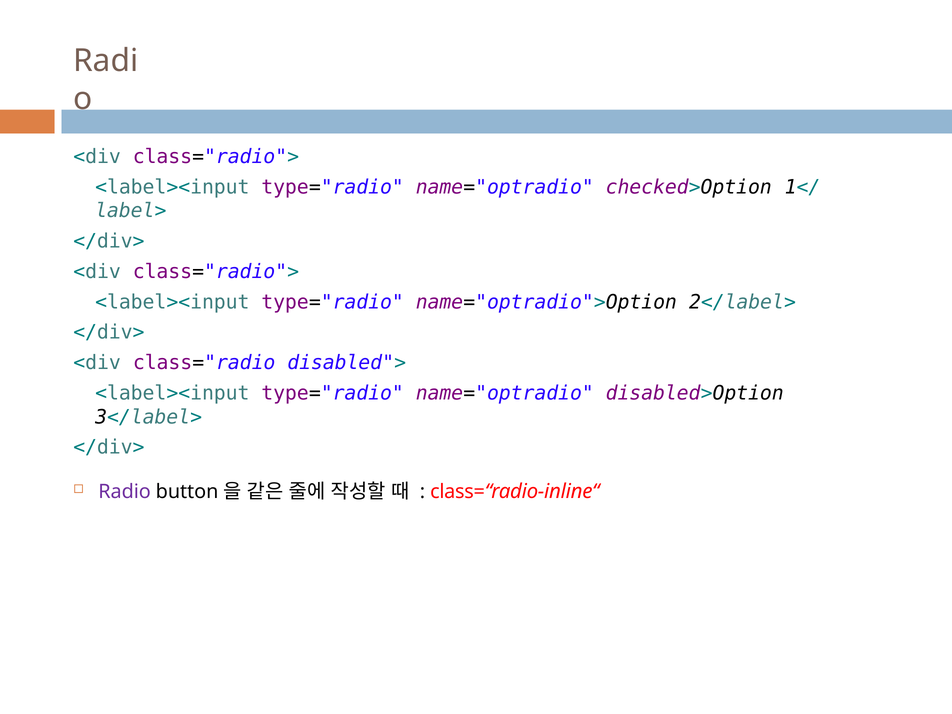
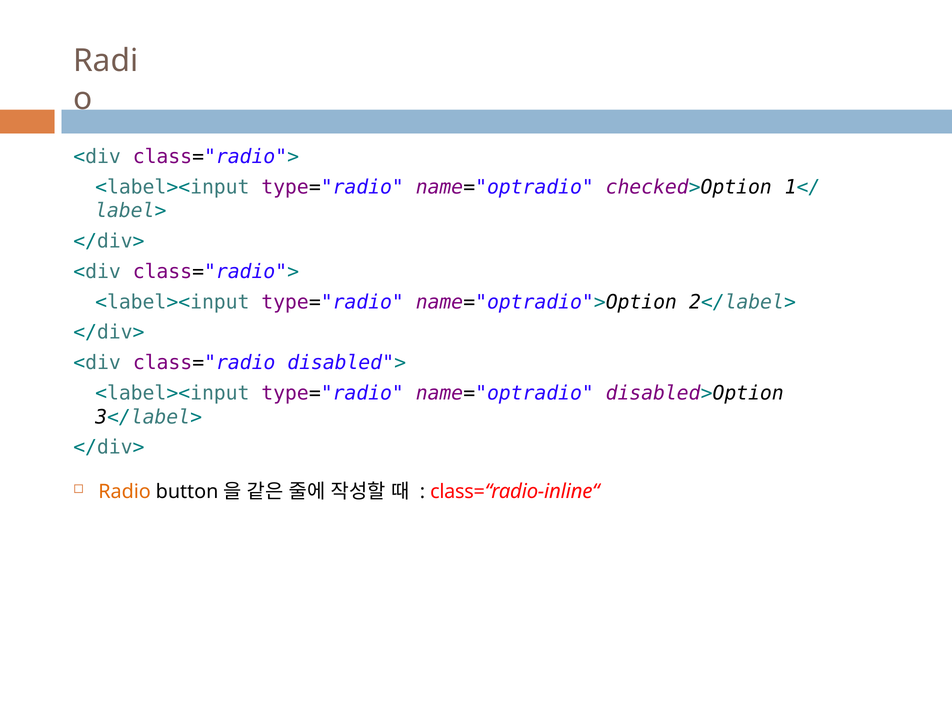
Radio colour: purple -> orange
